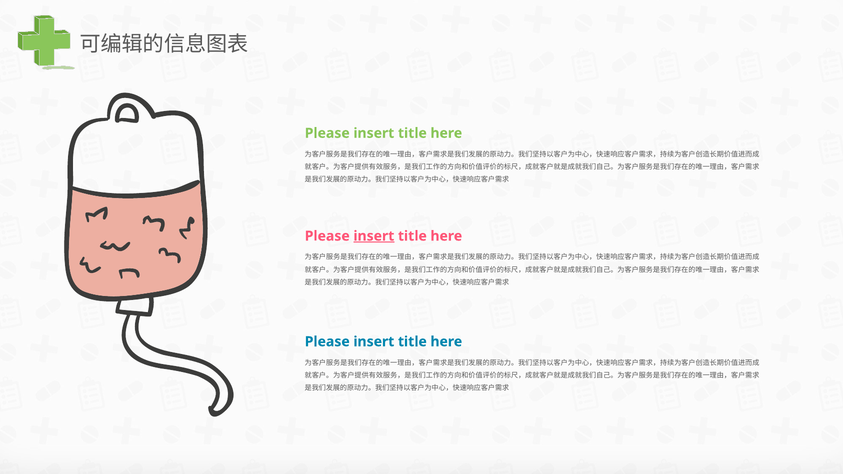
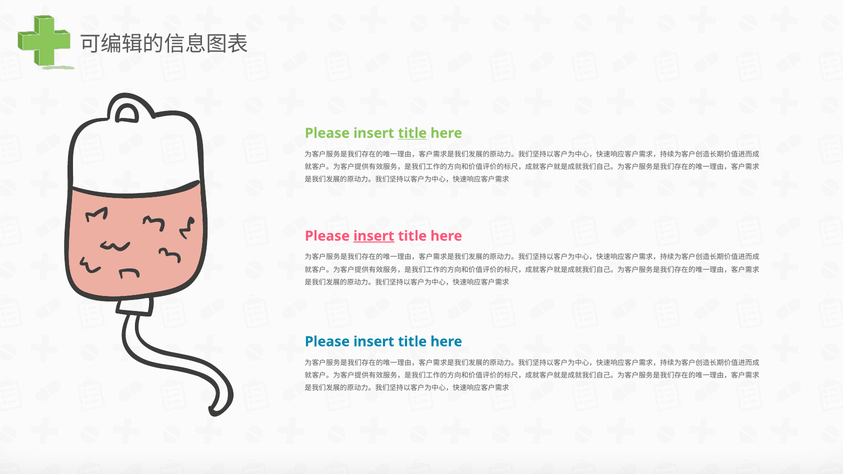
title at (412, 133) underline: none -> present
